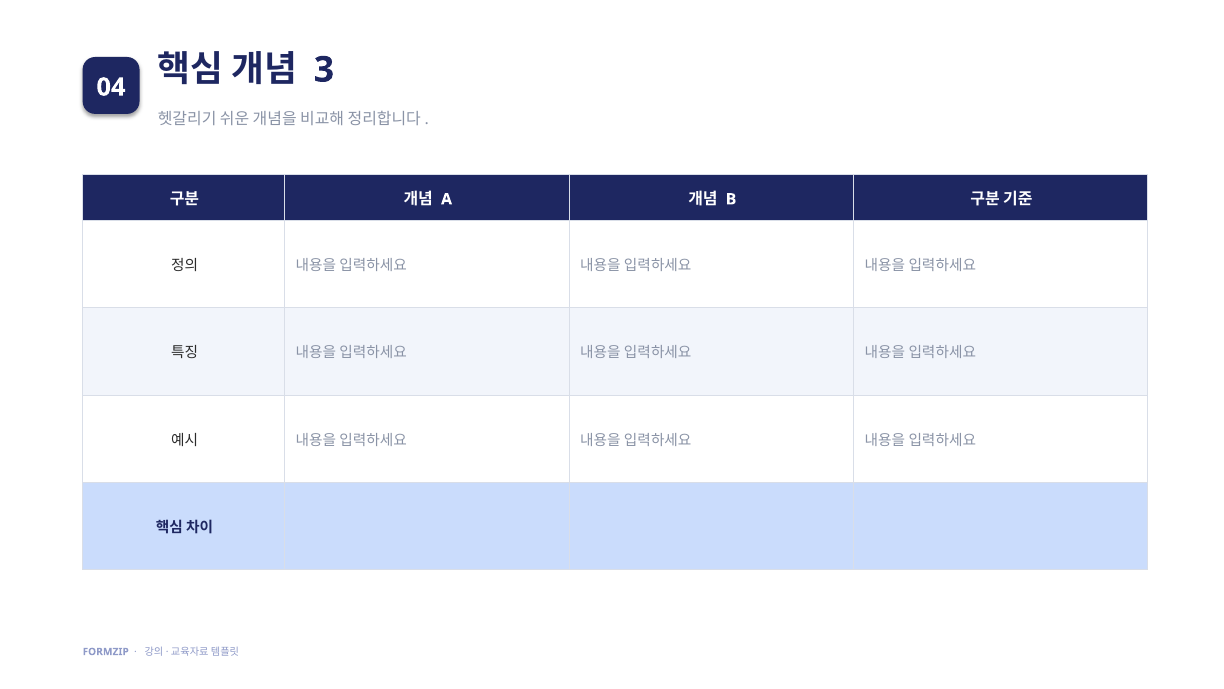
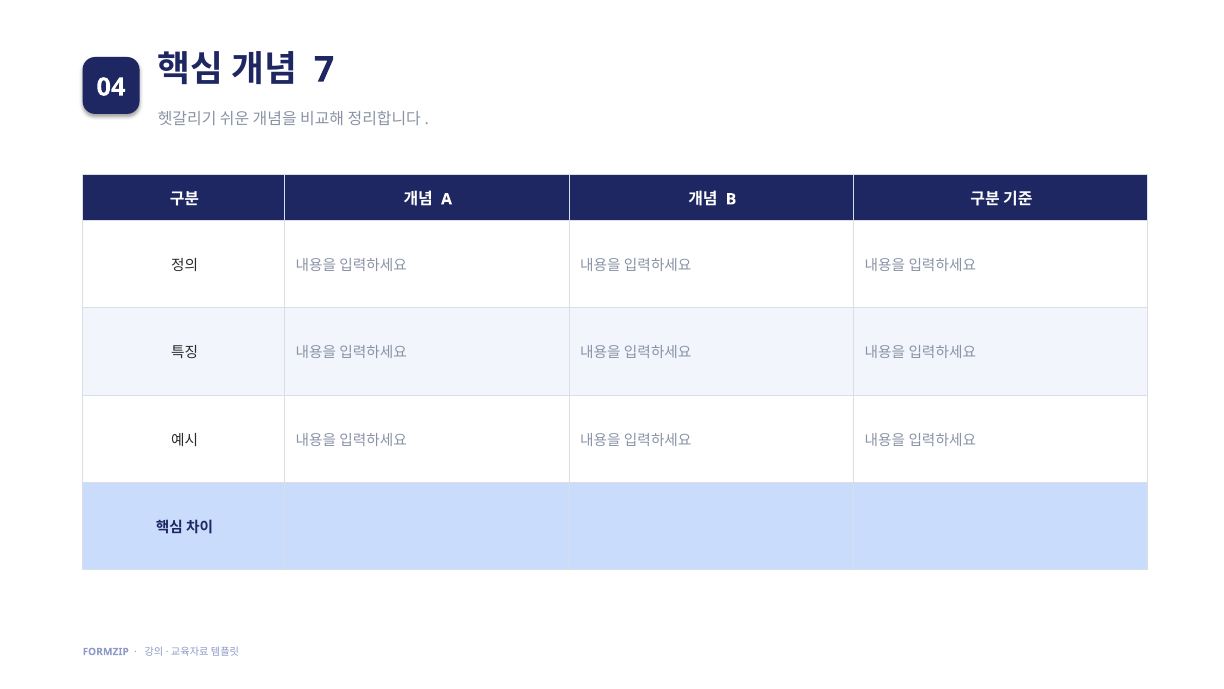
3: 3 -> 7
